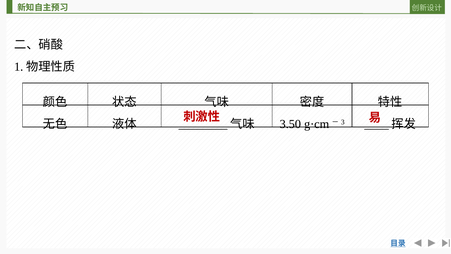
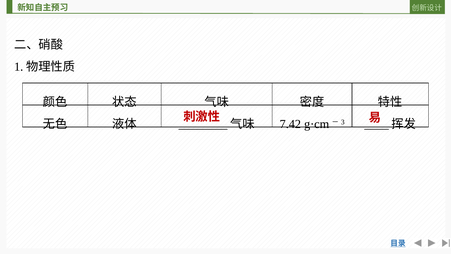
3.50: 3.50 -> 7.42
